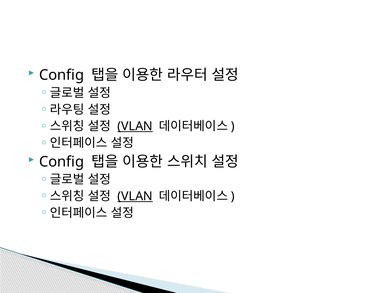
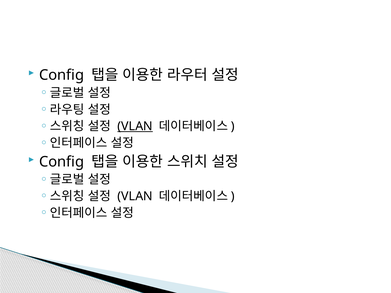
VLAN at (135, 196) underline: present -> none
